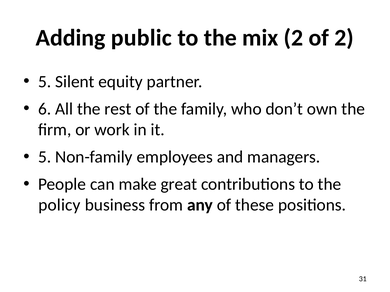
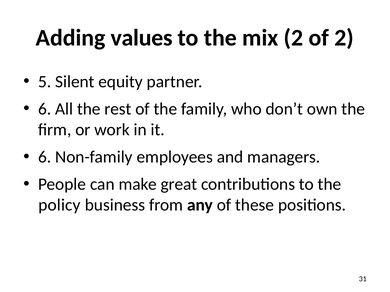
public: public -> values
5 at (45, 157): 5 -> 6
